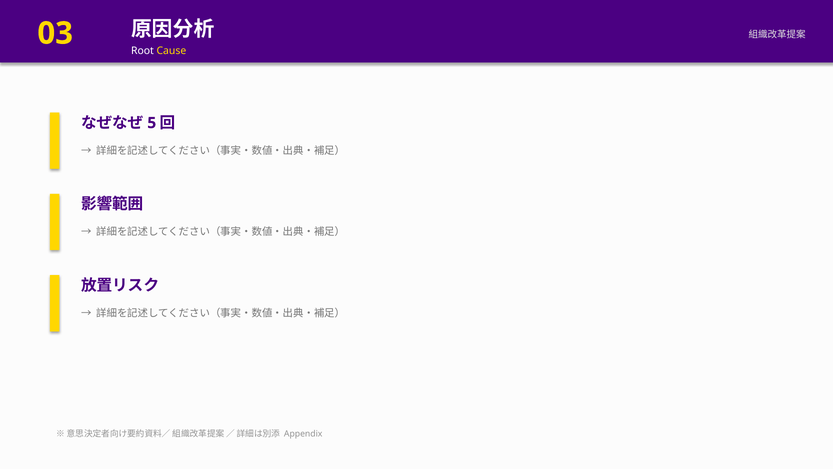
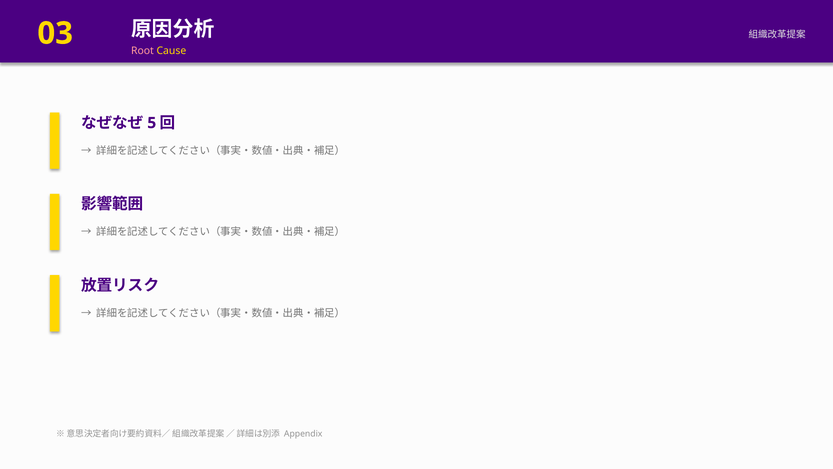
Root colour: white -> pink
